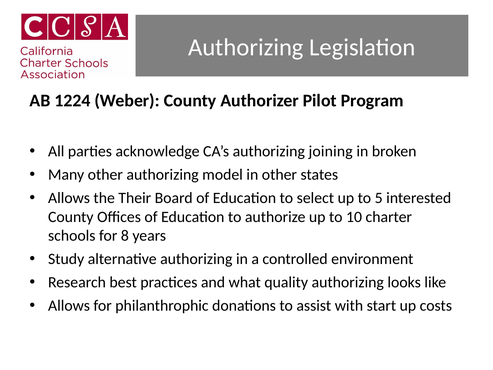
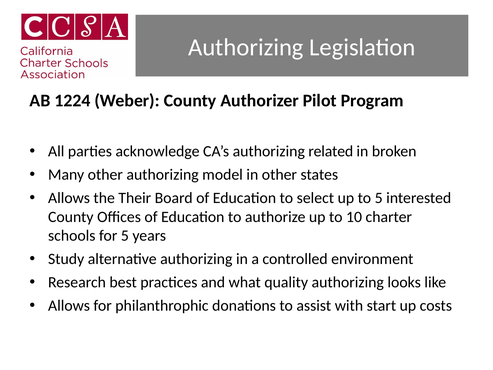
joining: joining -> related
for 8: 8 -> 5
